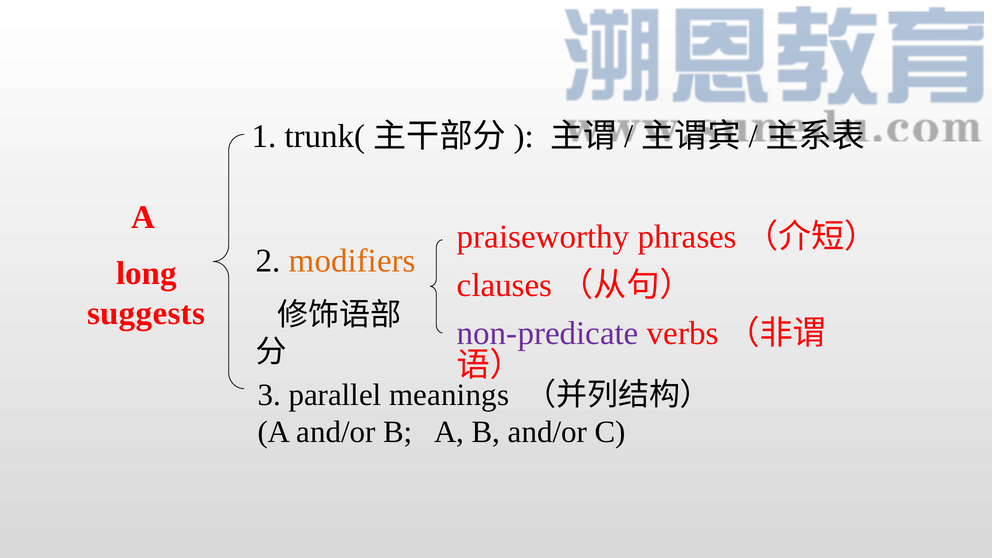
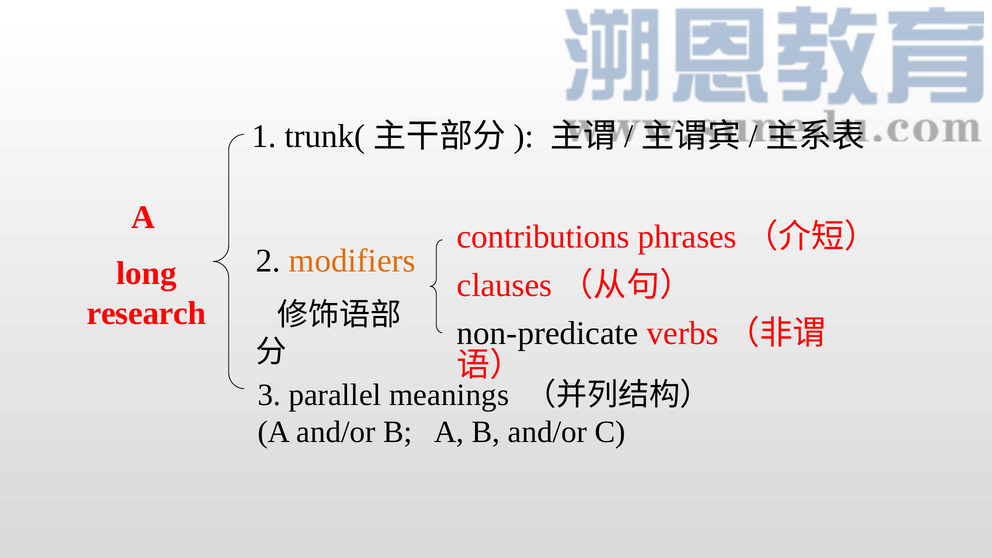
praiseworthy: praiseworthy -> contributions
suggests: suggests -> research
non-predicate colour: purple -> black
